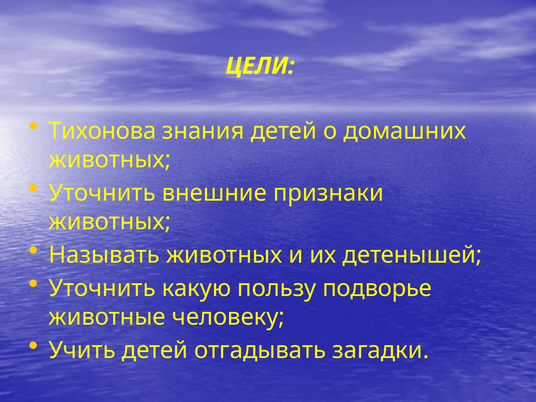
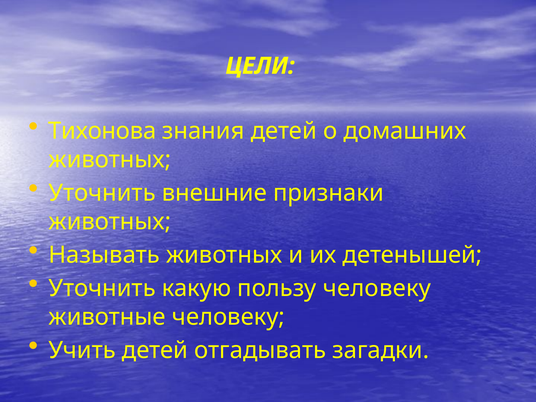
пользу подворье: подворье -> человеку
